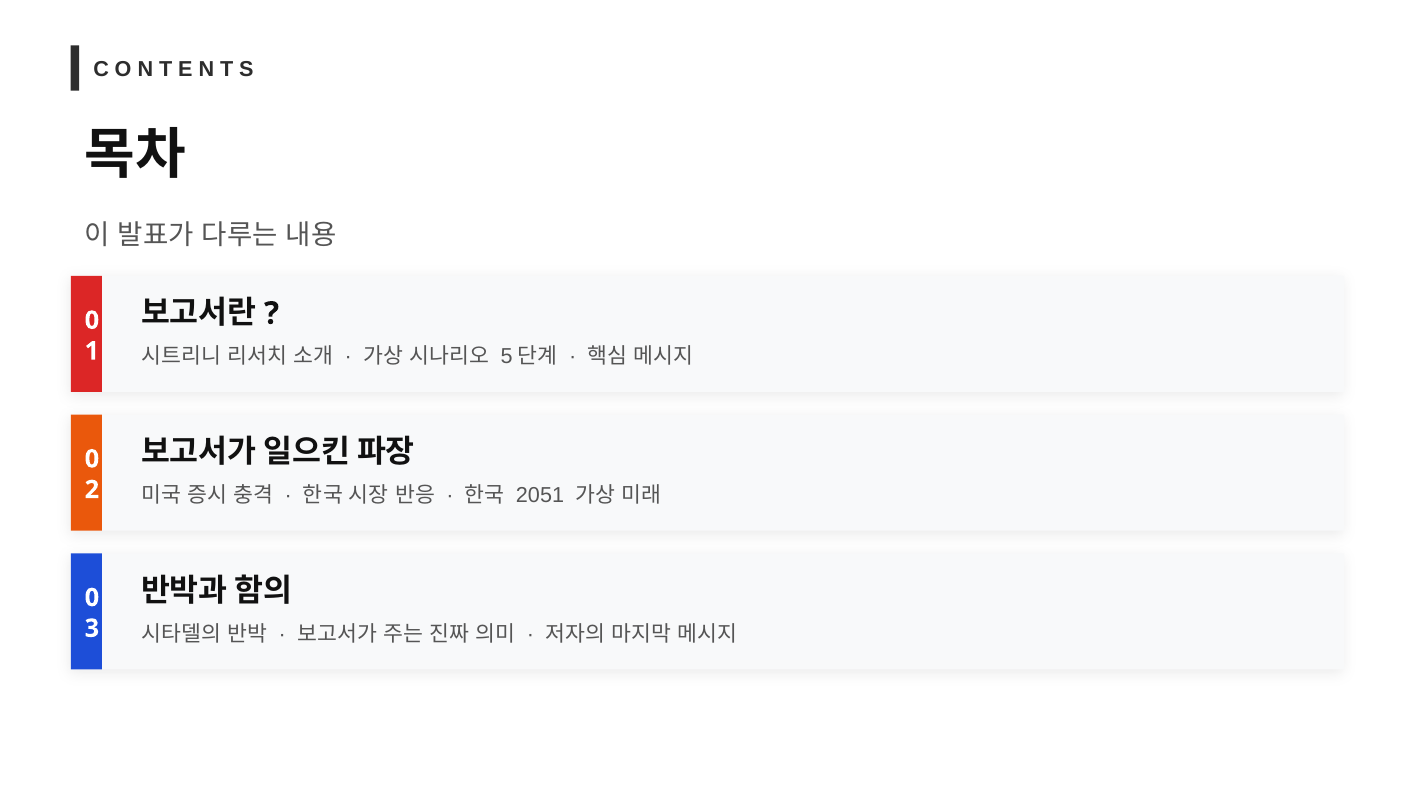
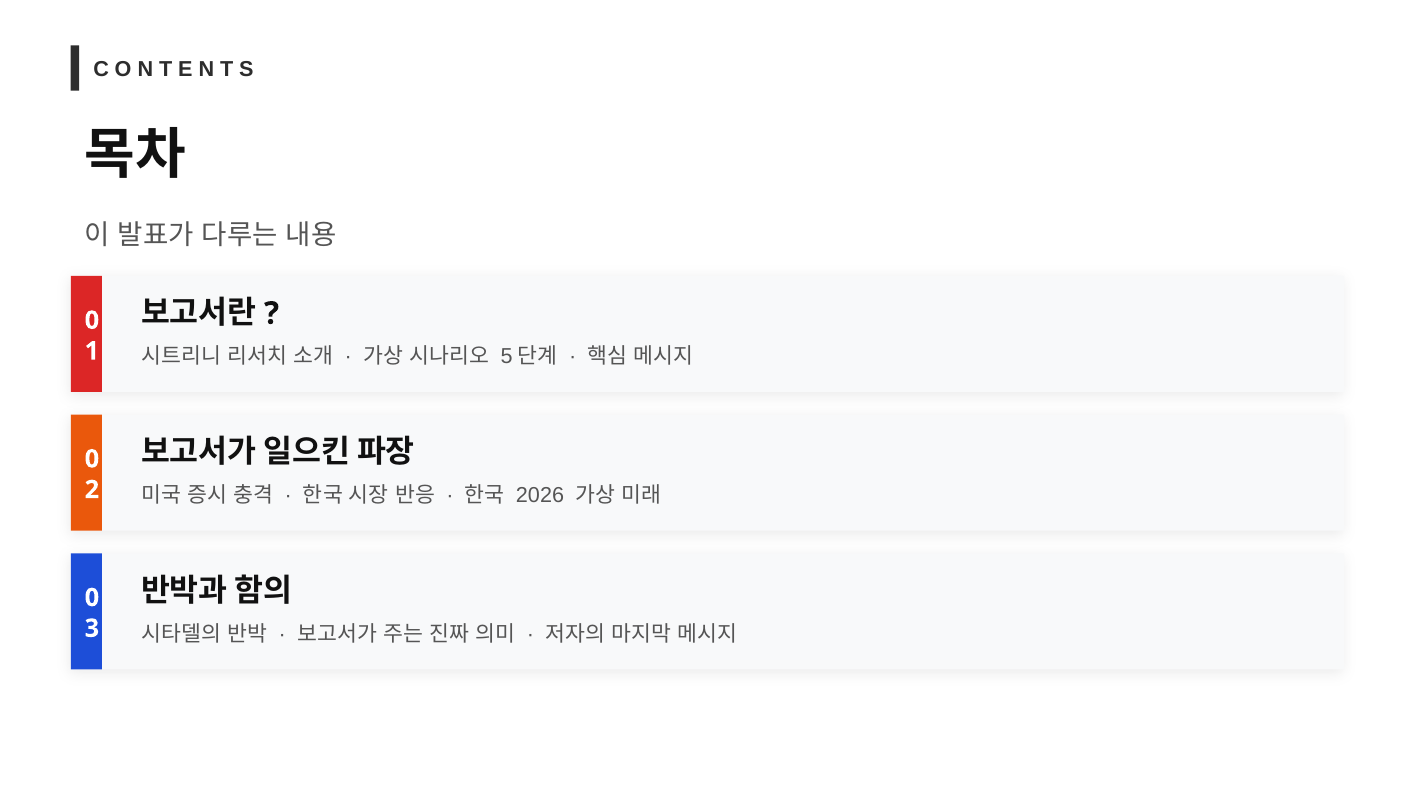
2051: 2051 -> 2026
